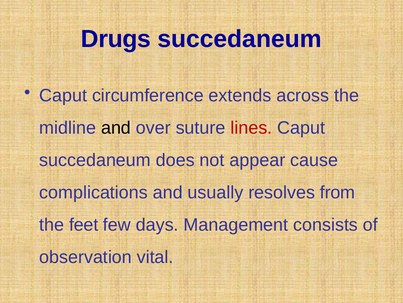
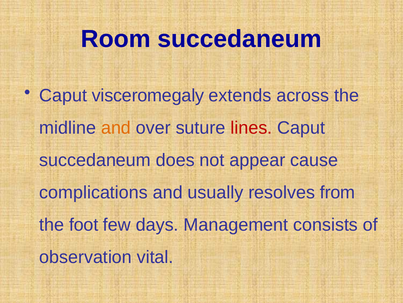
Drugs: Drugs -> Room
circumference: circumference -> visceromegaly
and at (116, 128) colour: black -> orange
feet: feet -> foot
